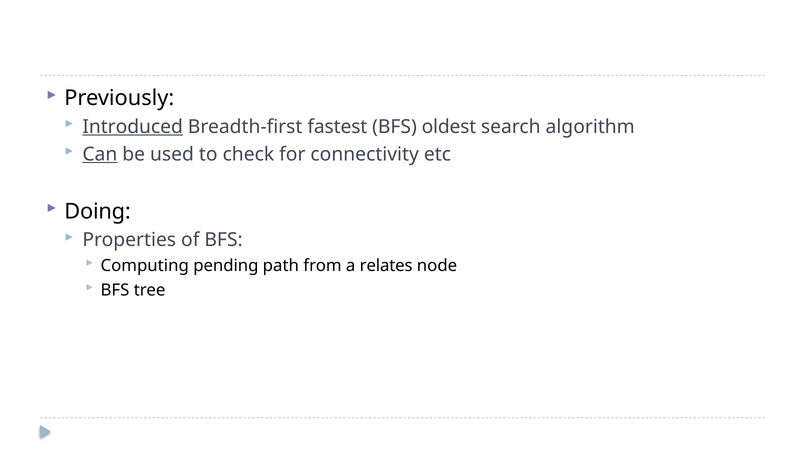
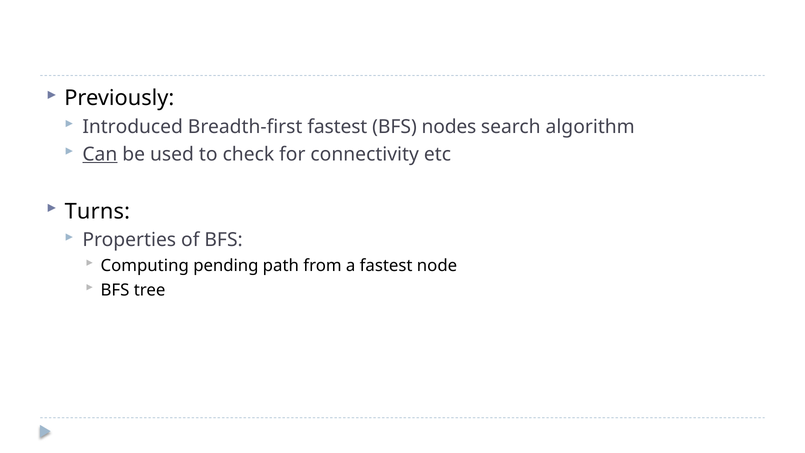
Introduced underline: present -> none
oldest: oldest -> nodes
Doing: Doing -> Turns
a relates: relates -> fastest
